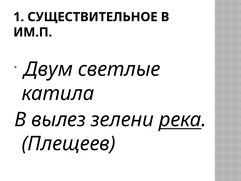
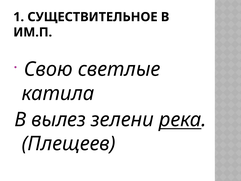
Двум: Двум -> Свою
